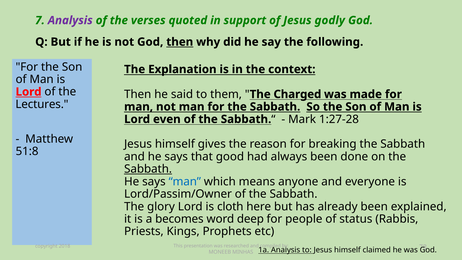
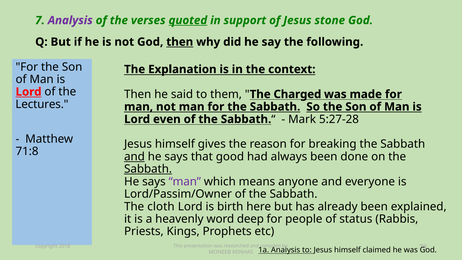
quoted underline: none -> present
godly: godly -> stone
1:27-28: 1:27-28 -> 5:27-28
51:8: 51:8 -> 71:8
and at (134, 157) underline: none -> present
man at (185, 182) colour: blue -> purple
glory: glory -> cloth
cloth: cloth -> birth
becomes: becomes -> heavenly
